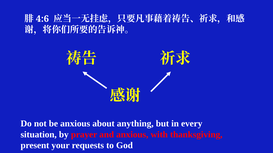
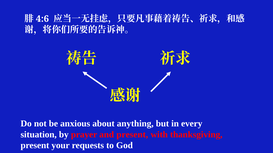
and anxious: anxious -> present
